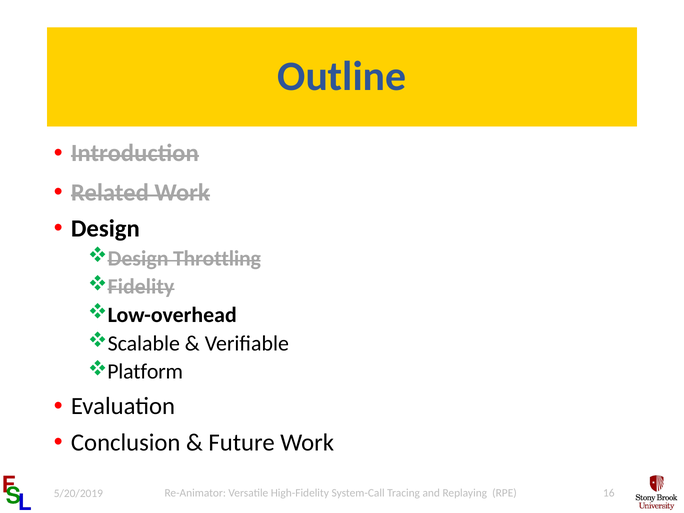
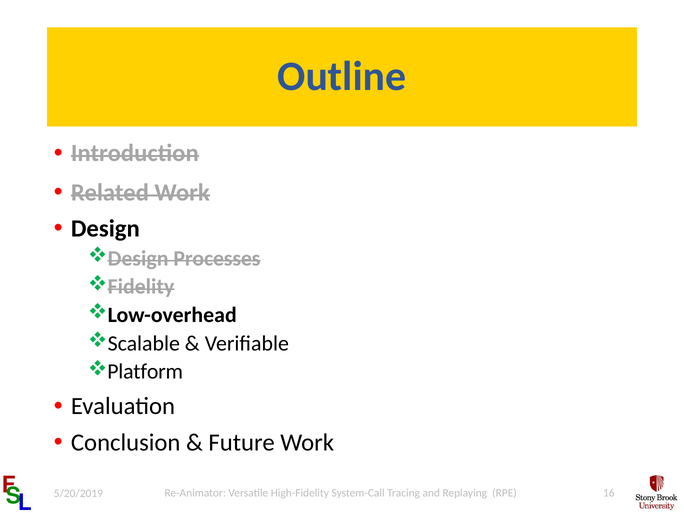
Throttling: Throttling -> Processes
